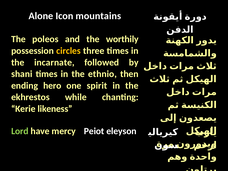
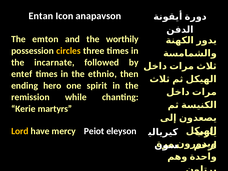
Alone: Alone -> Entan
mountains: mountains -> anapavson
poleos: poleos -> emton
shani: shani -> entef
ekhrestos: ekhrestos -> remission
likeness: likeness -> martyrs
Lord colour: light green -> yellow
